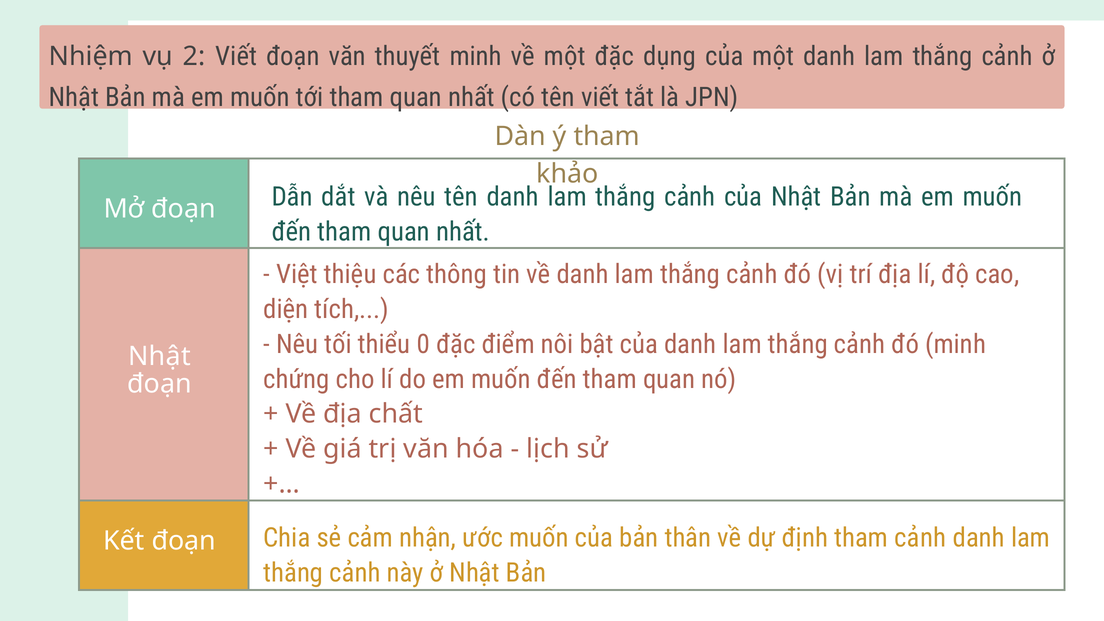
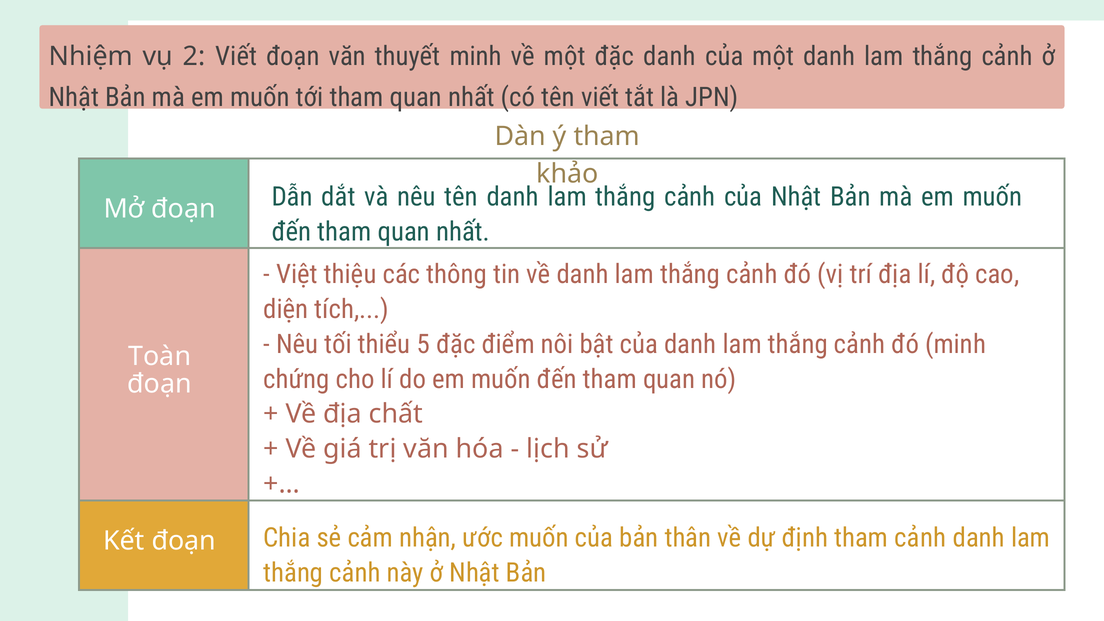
đặc dụng: dụng -> danh
0: 0 -> 5
Nhật at (160, 356): Nhật -> Toàn
